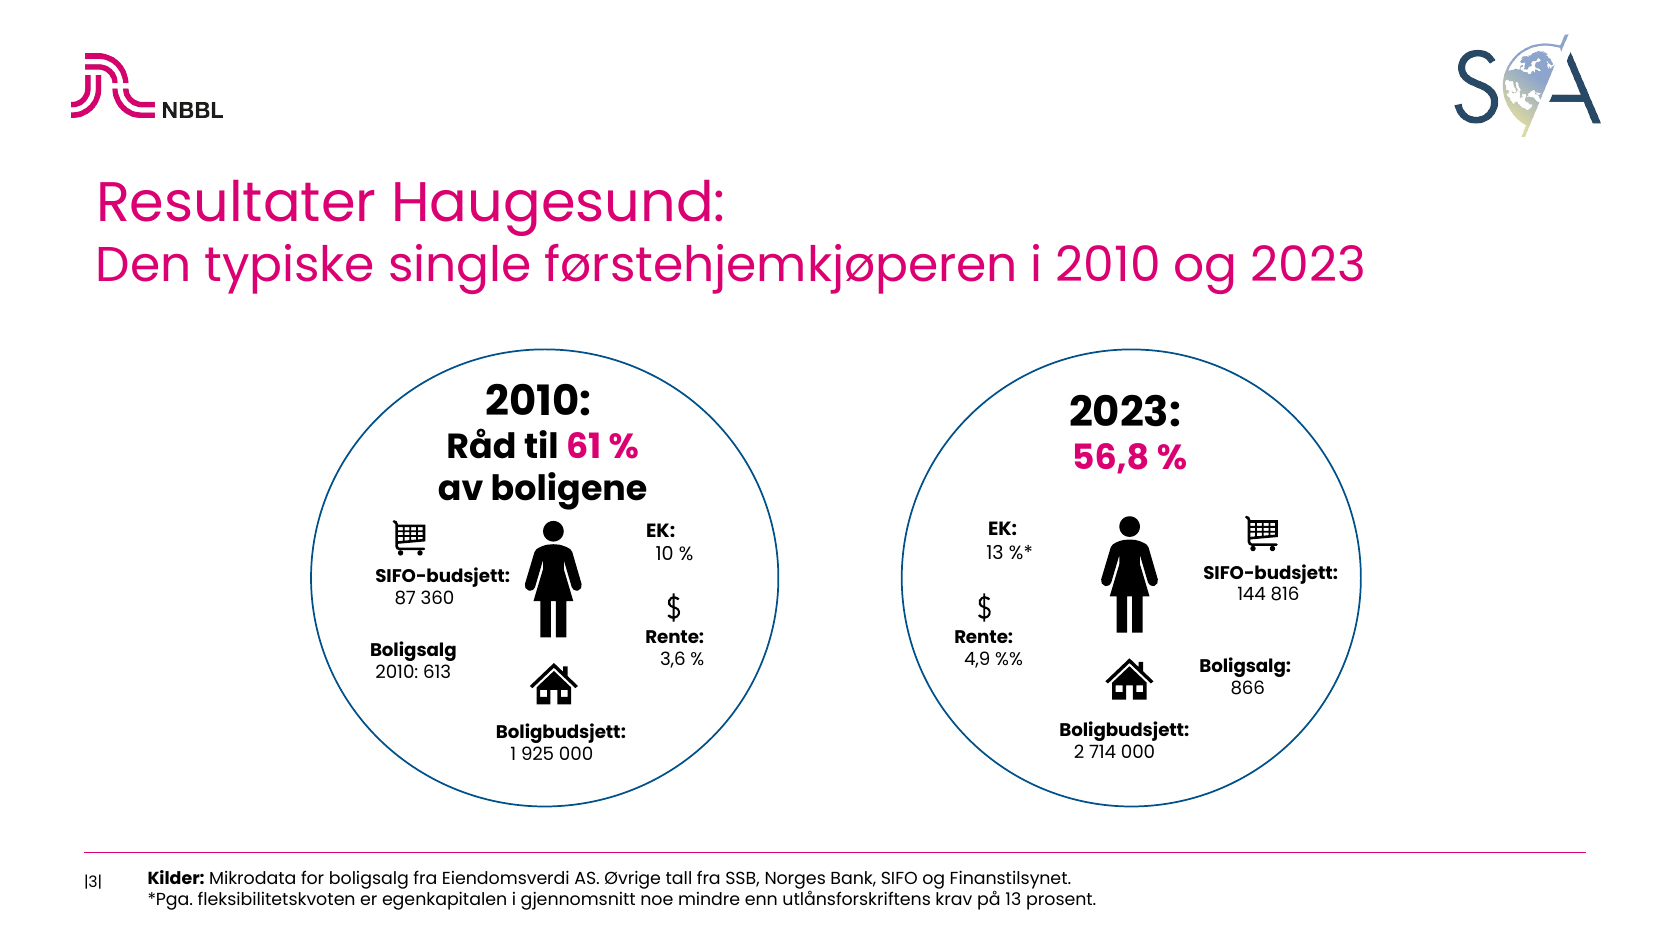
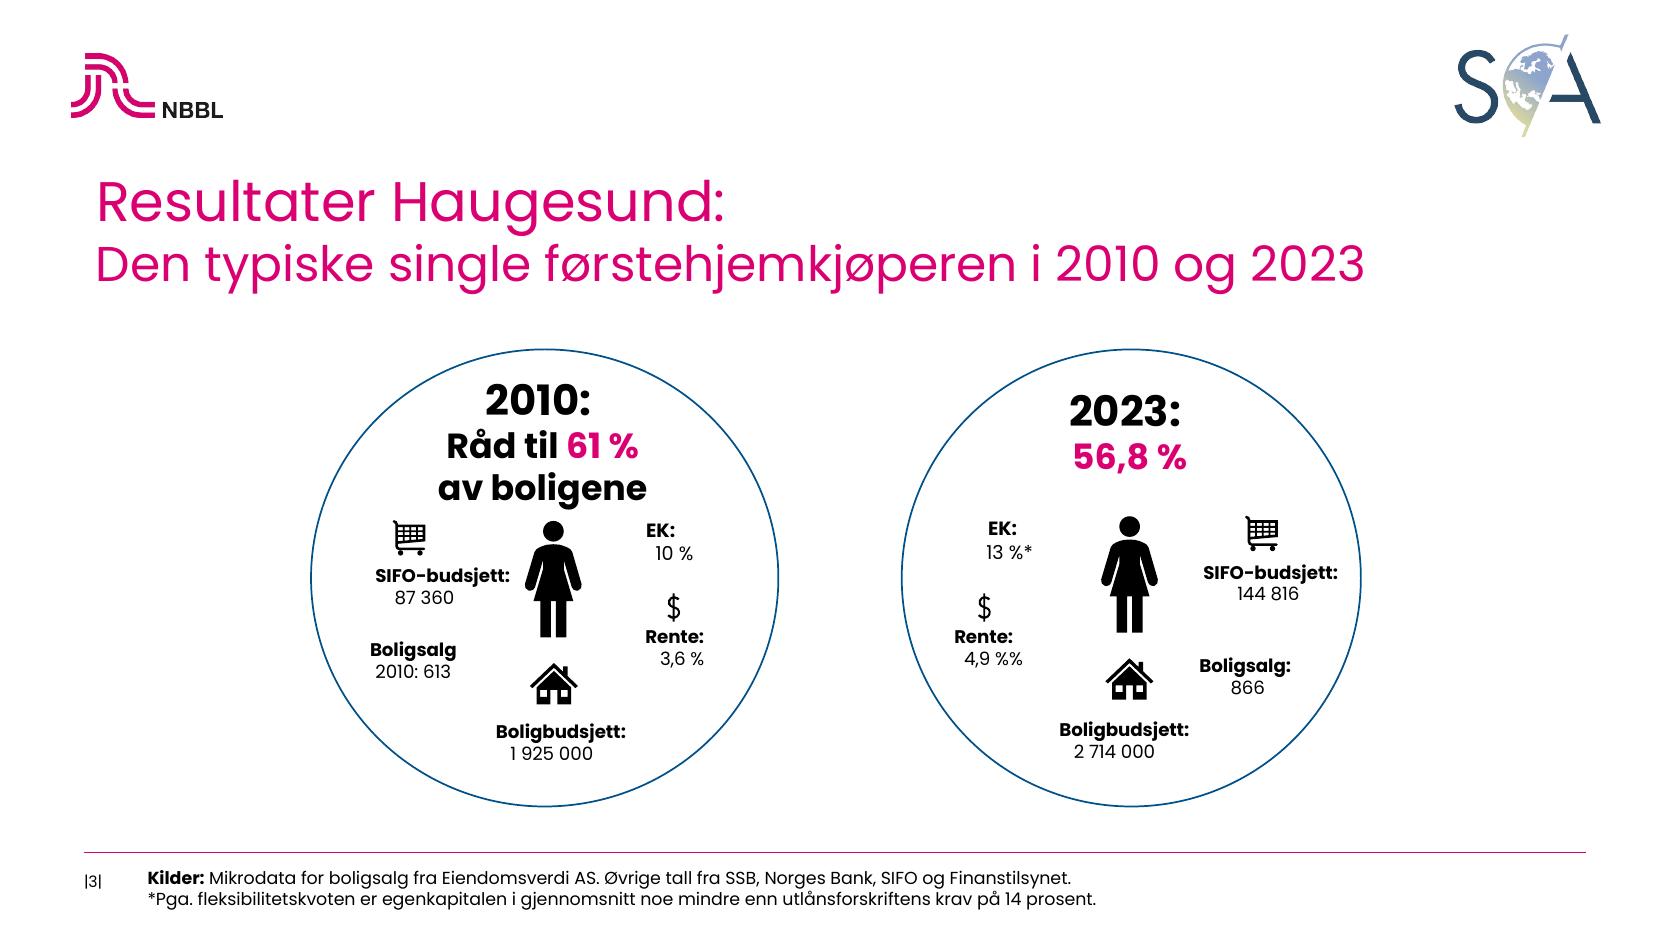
på 13: 13 -> 14
